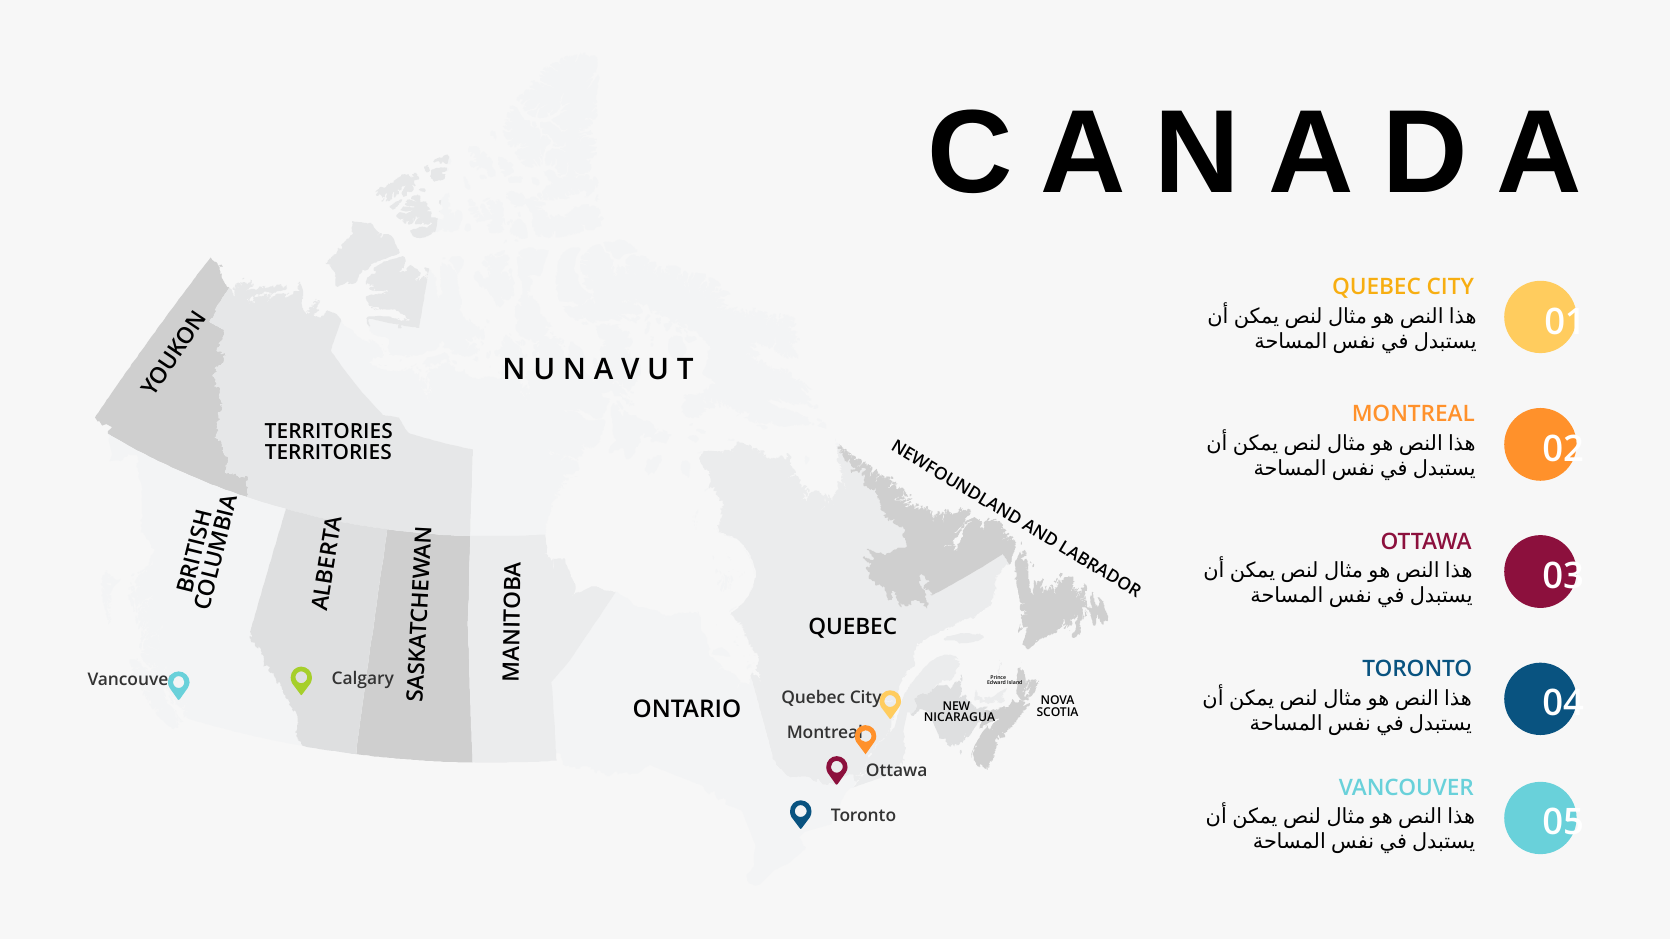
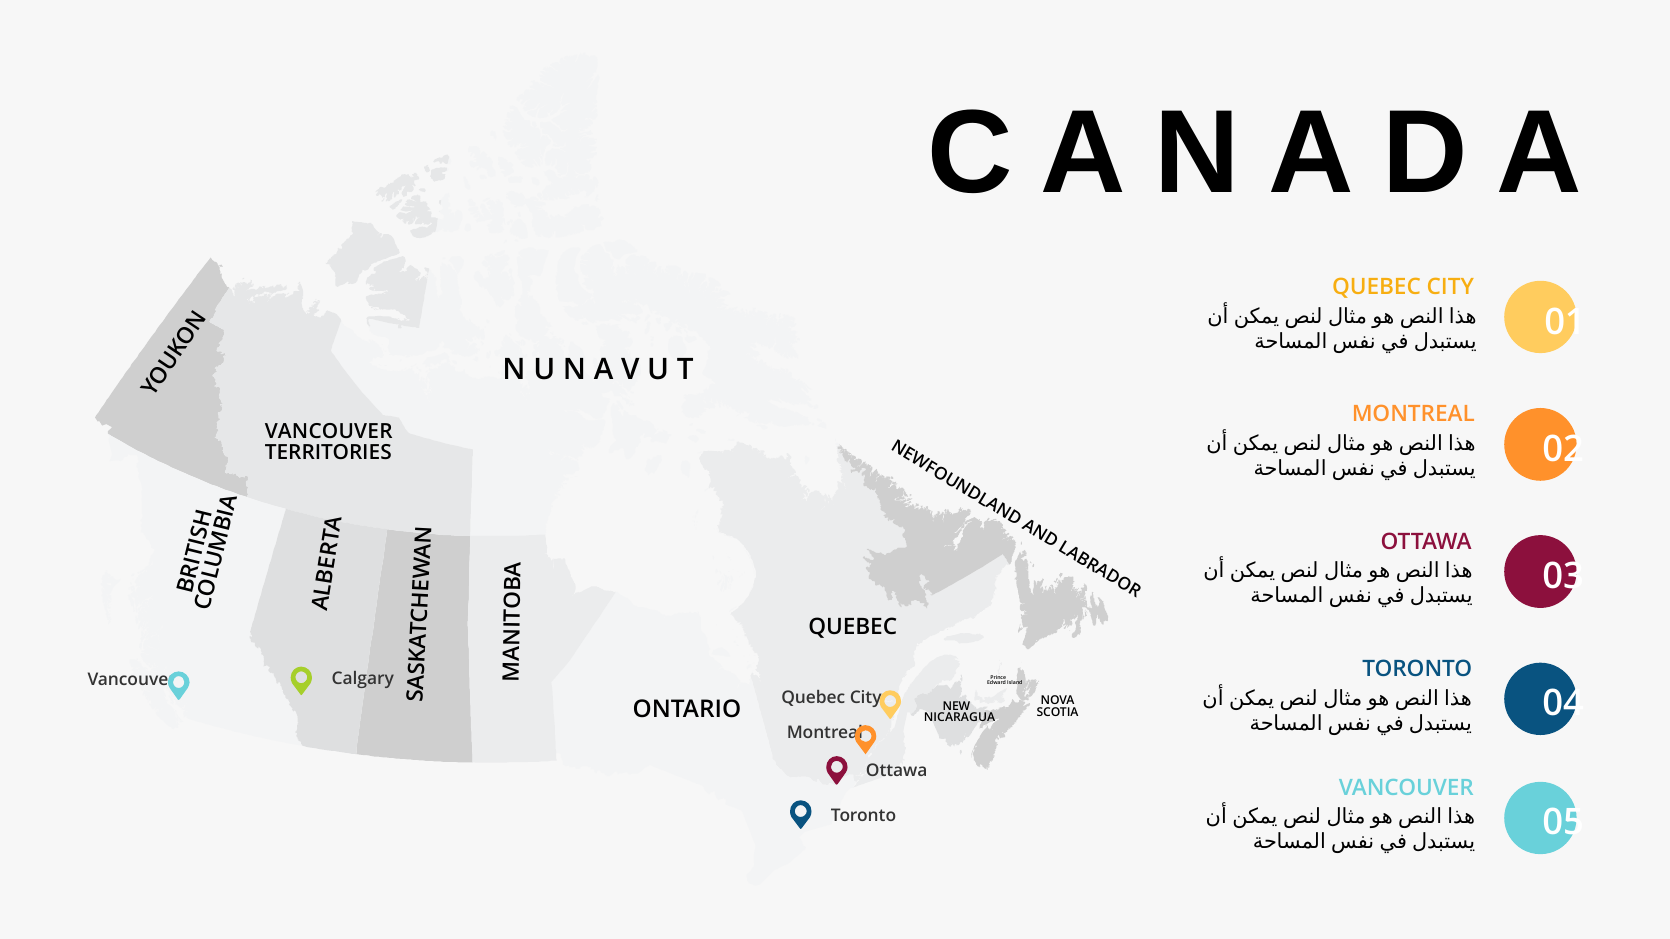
TERRITORIES at (329, 432): TERRITORIES -> VANCOUVER
